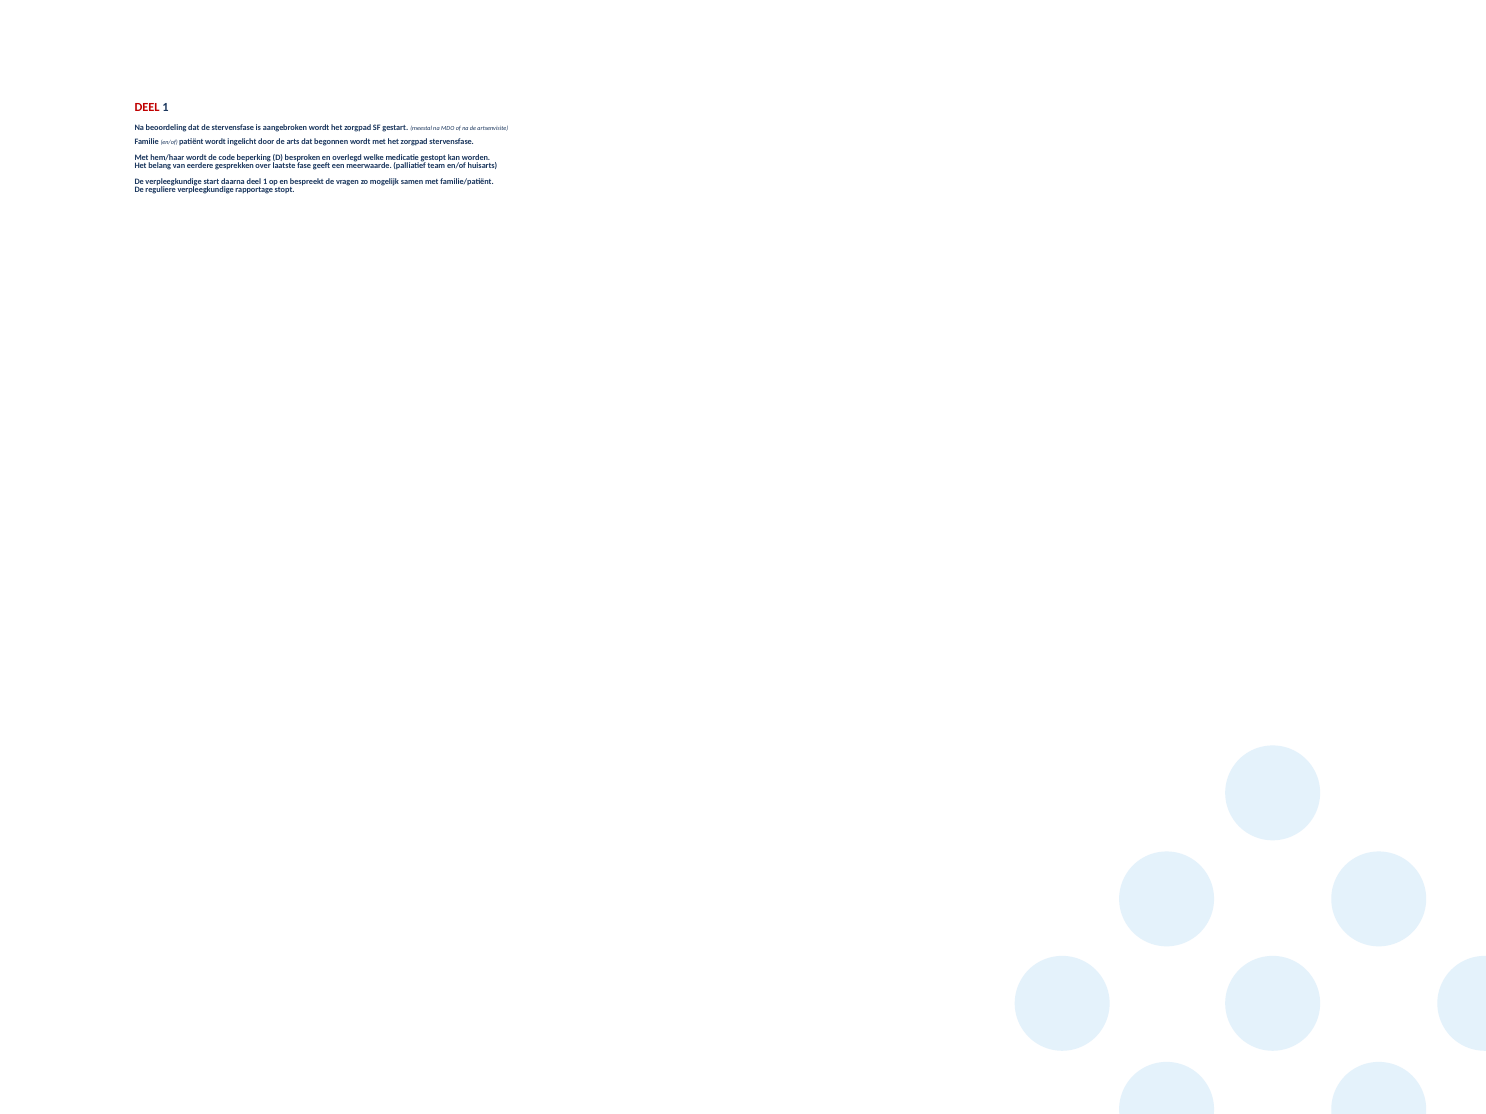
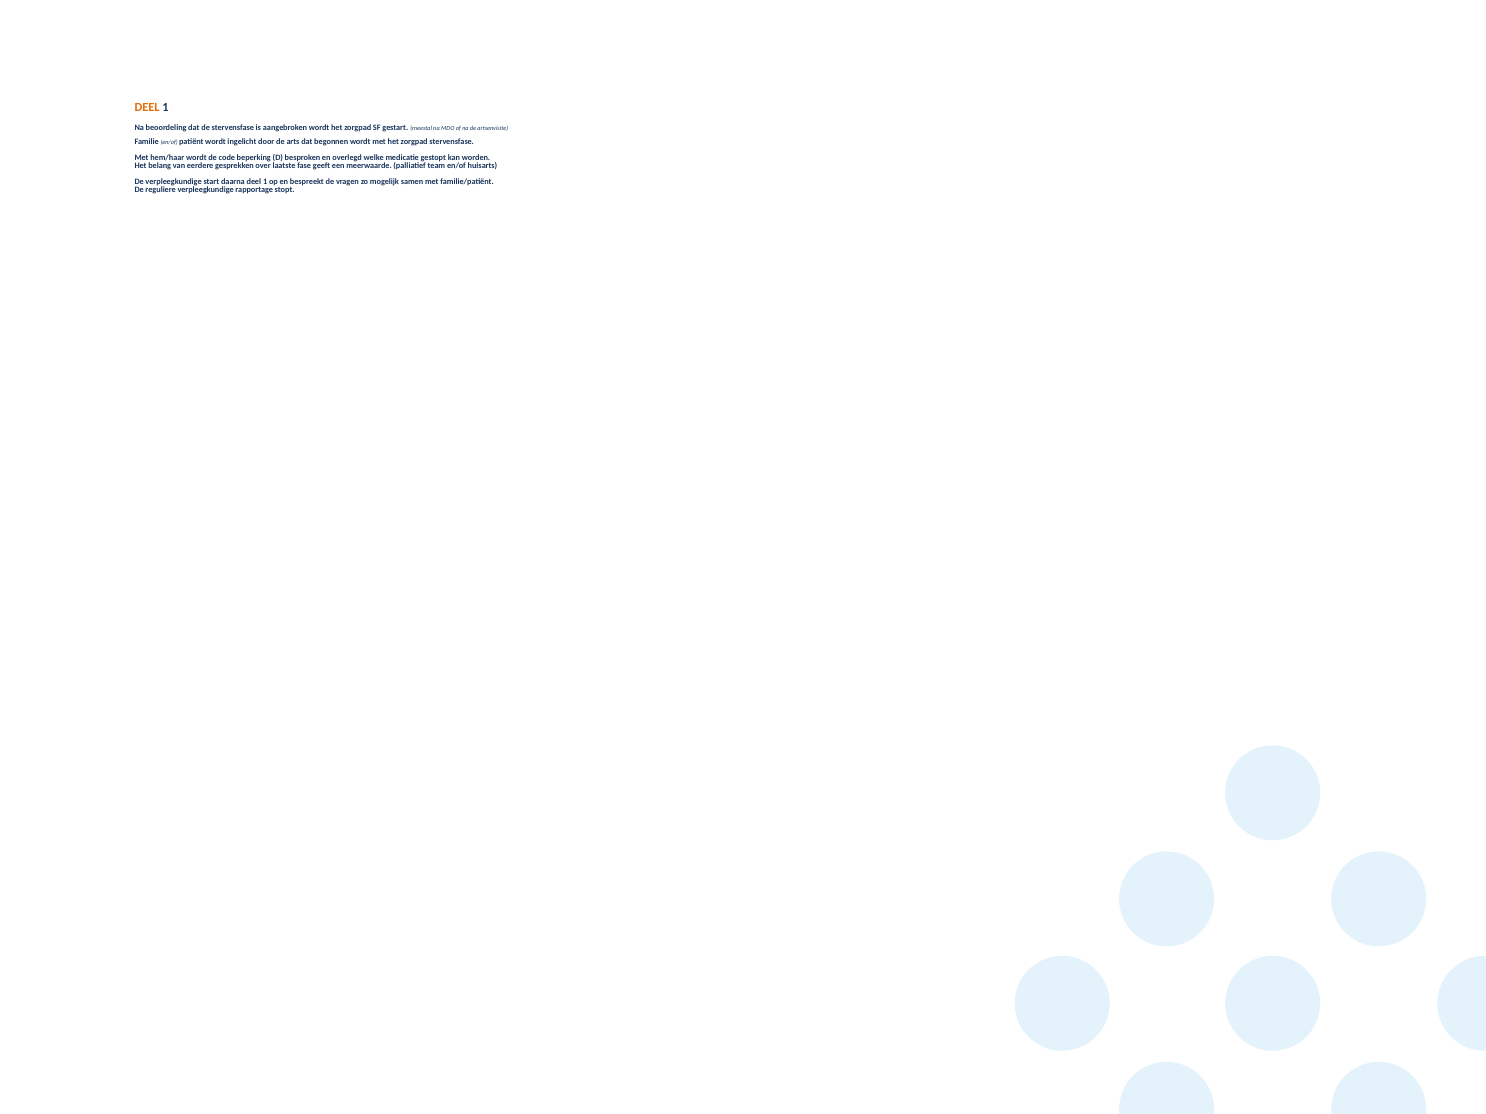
DEEL at (147, 107) colour: red -> orange
